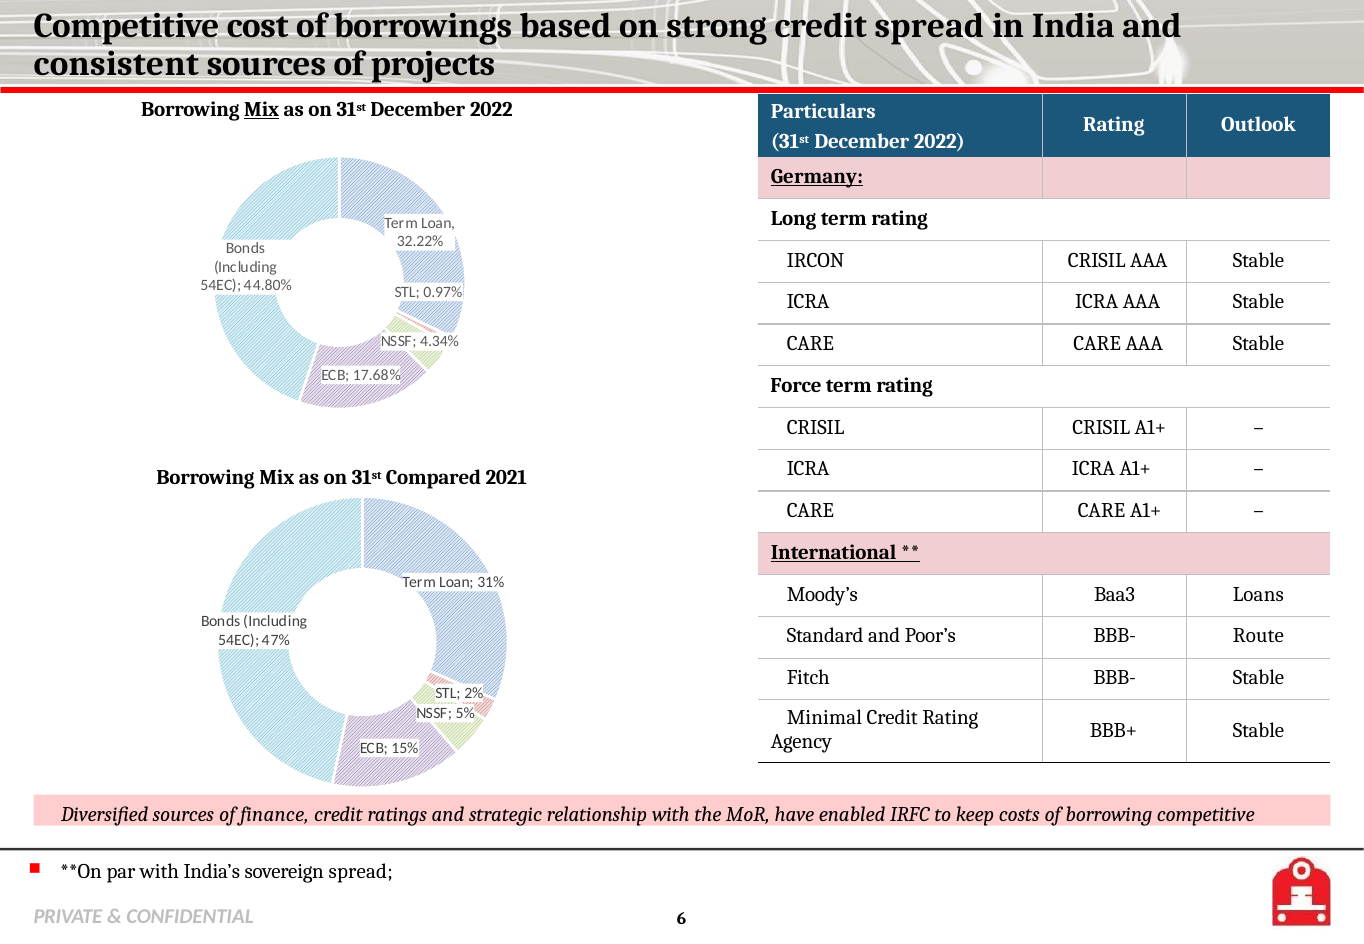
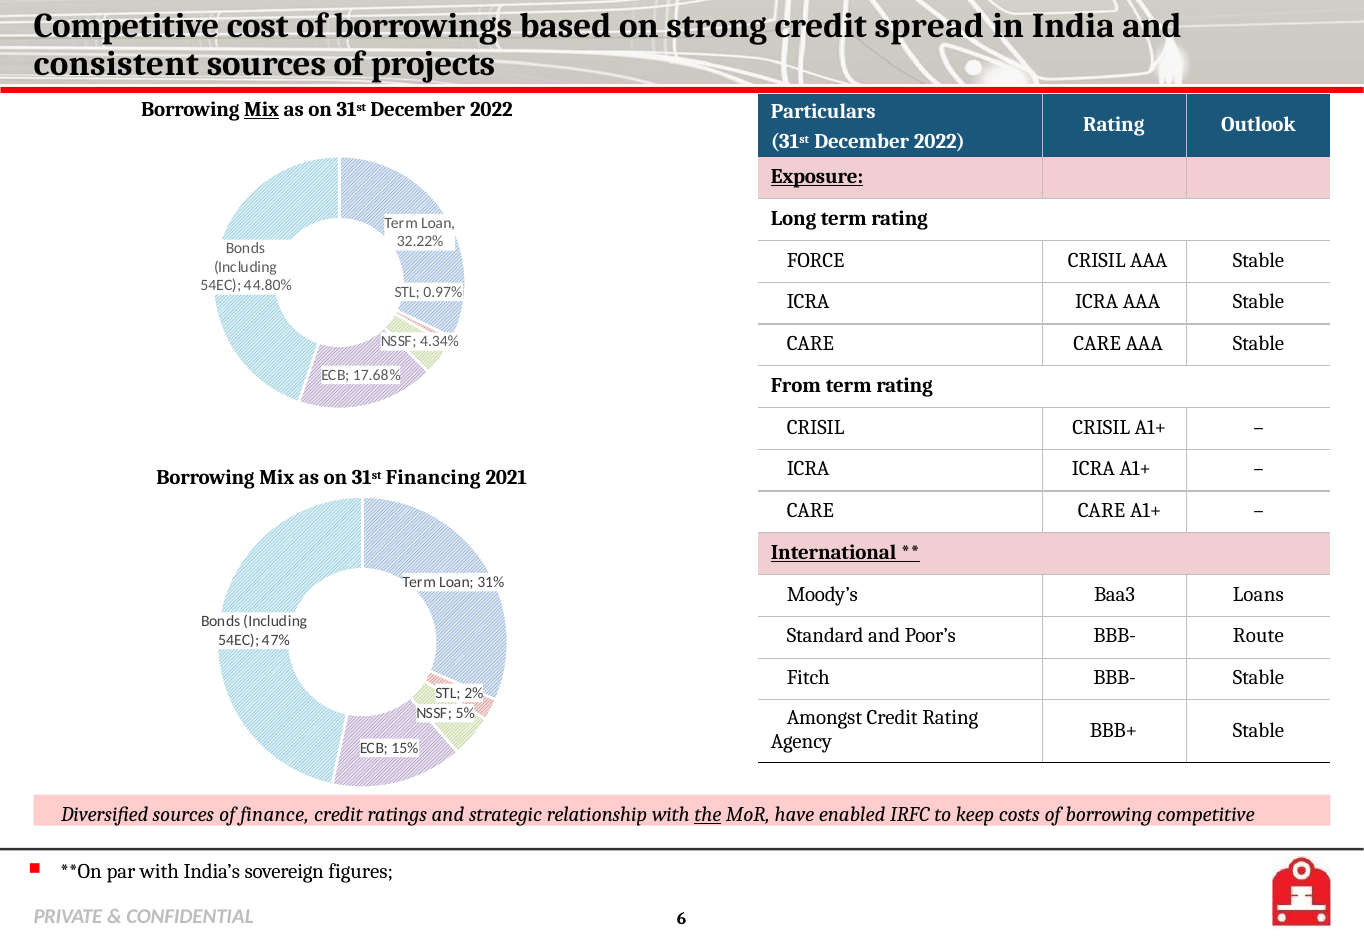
Germany: Germany -> Exposure
IRCON: IRCON -> FORCE
Force: Force -> From
Compared: Compared -> Financing
Minimal: Minimal -> Amongst
the underline: none -> present
sovereign spread: spread -> figures
